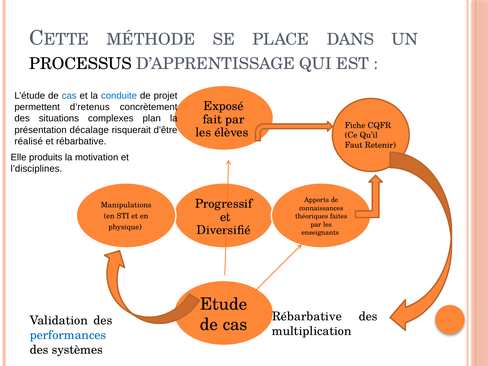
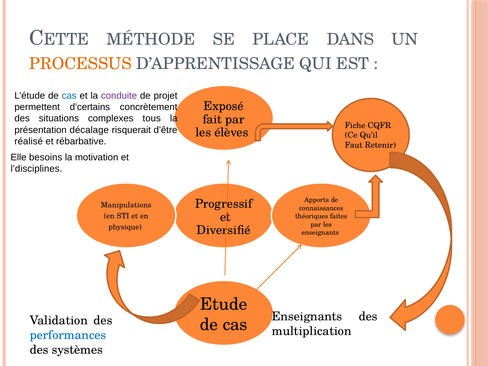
PROCESSUS colour: black -> orange
conduite colour: blue -> purple
d’retenus: d’retenus -> d’certains
plan: plan -> tous
produits: produits -> besoins
Rébarbative at (307, 317): Rébarbative -> Enseignants
